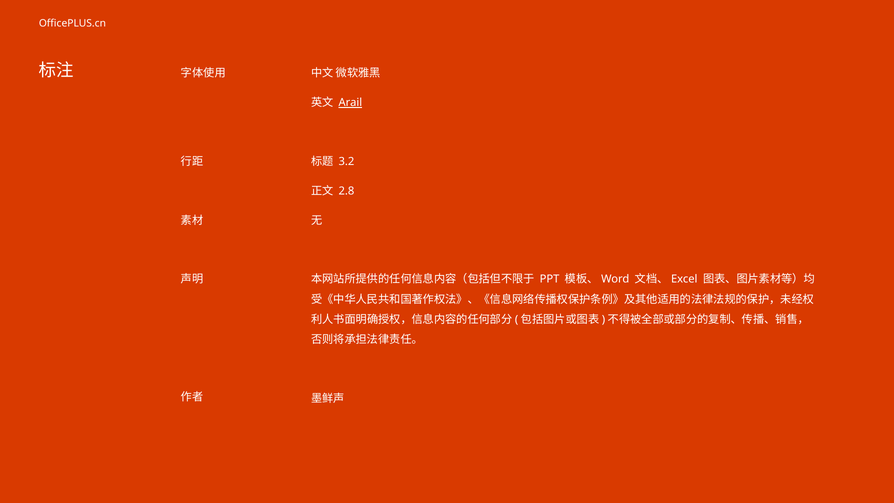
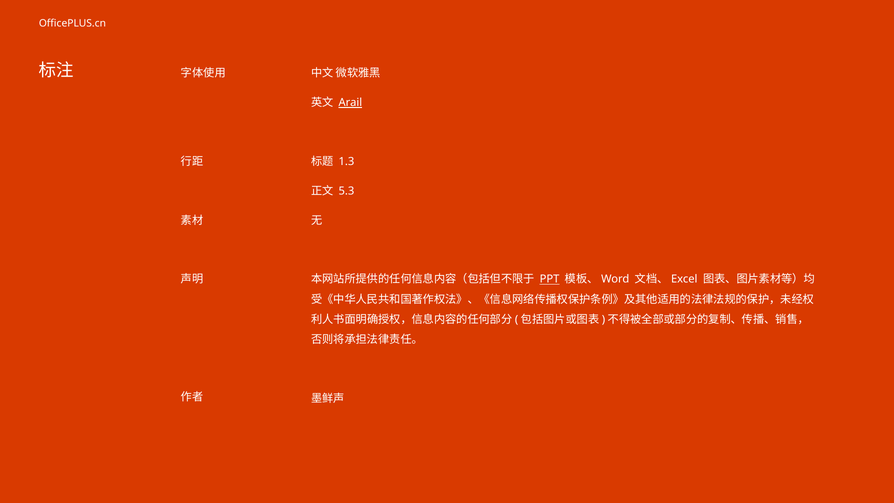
3.2: 3.2 -> 1.3
2.8: 2.8 -> 5.3
PPT underline: none -> present
